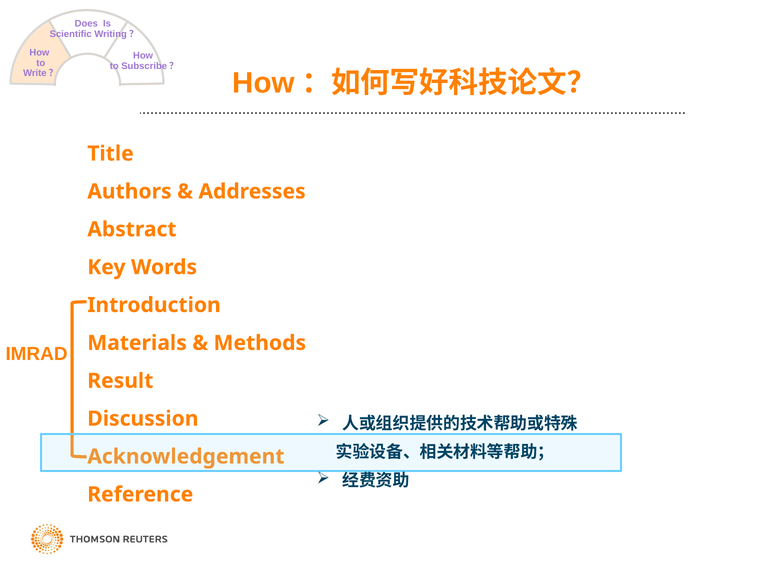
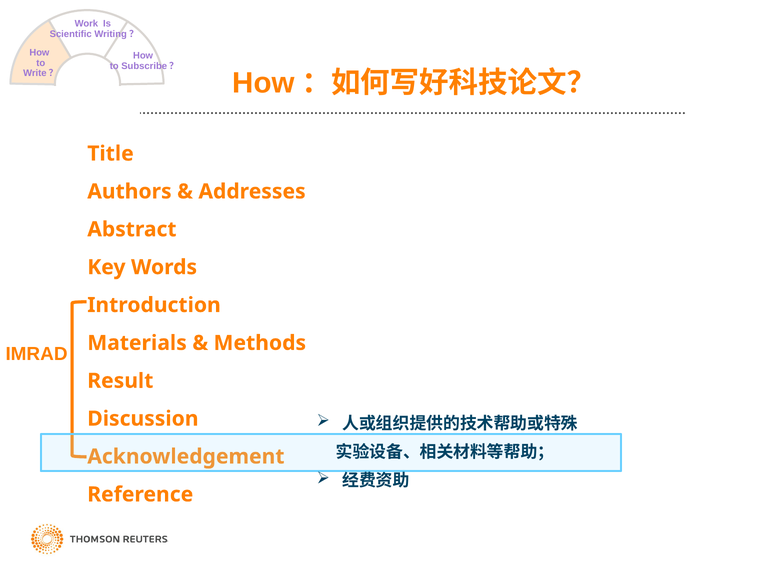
Does: Does -> Work
